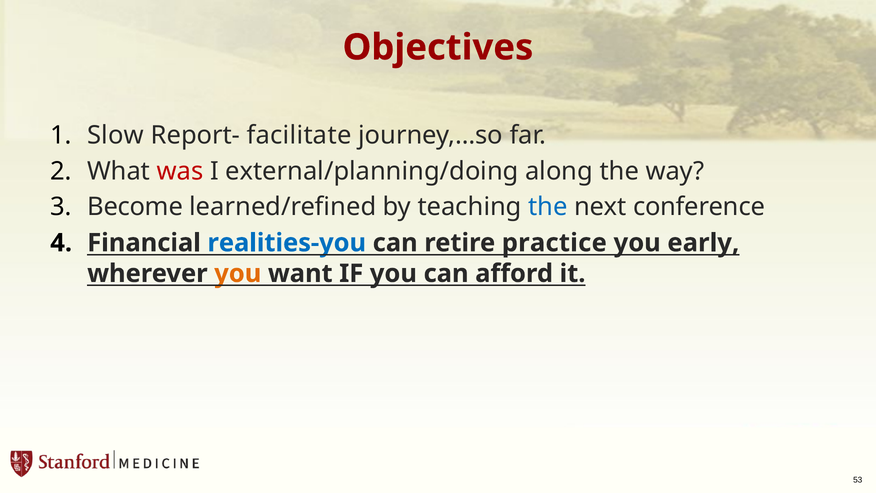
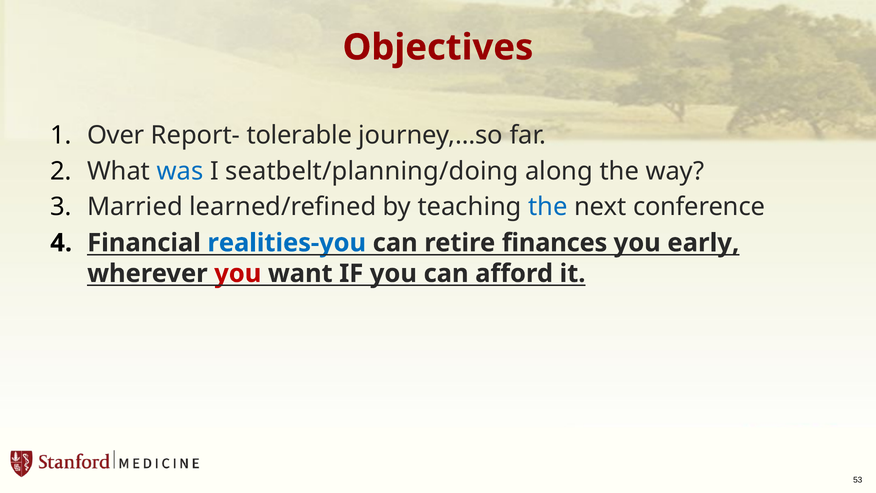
Slow: Slow -> Over
facilitate: facilitate -> tolerable
was colour: red -> blue
external/planning/doing: external/planning/doing -> seatbelt/planning/doing
Become: Become -> Married
practice: practice -> finances
you at (238, 273) colour: orange -> red
